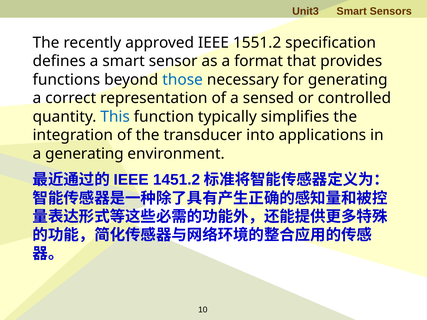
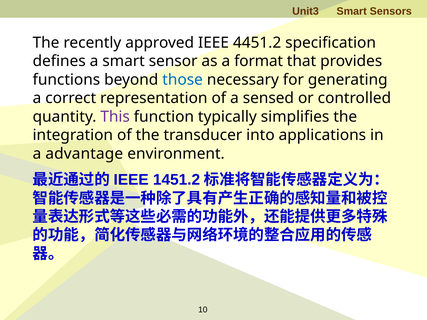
1551.2: 1551.2 -> 4451.2
This colour: blue -> purple
a generating: generating -> advantage
